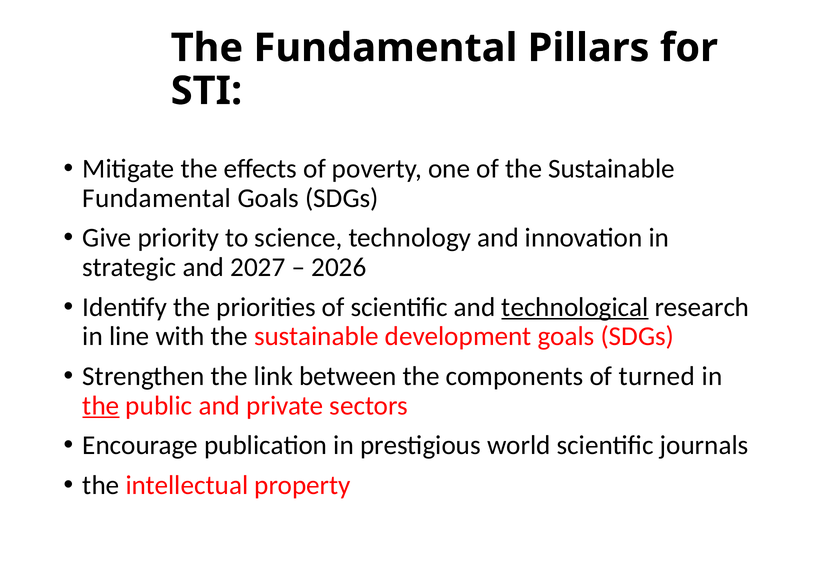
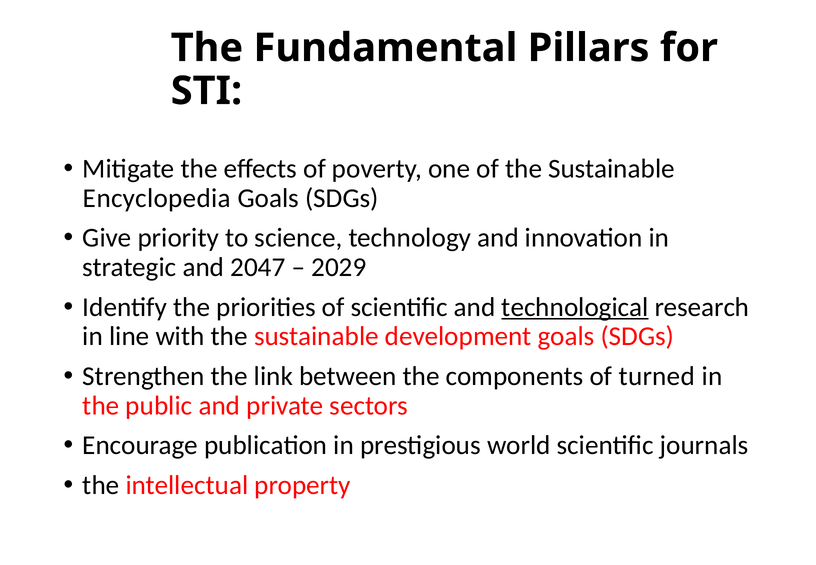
Fundamental at (157, 198): Fundamental -> Encyclopedia
2027: 2027 -> 2047
2026: 2026 -> 2029
the at (101, 406) underline: present -> none
